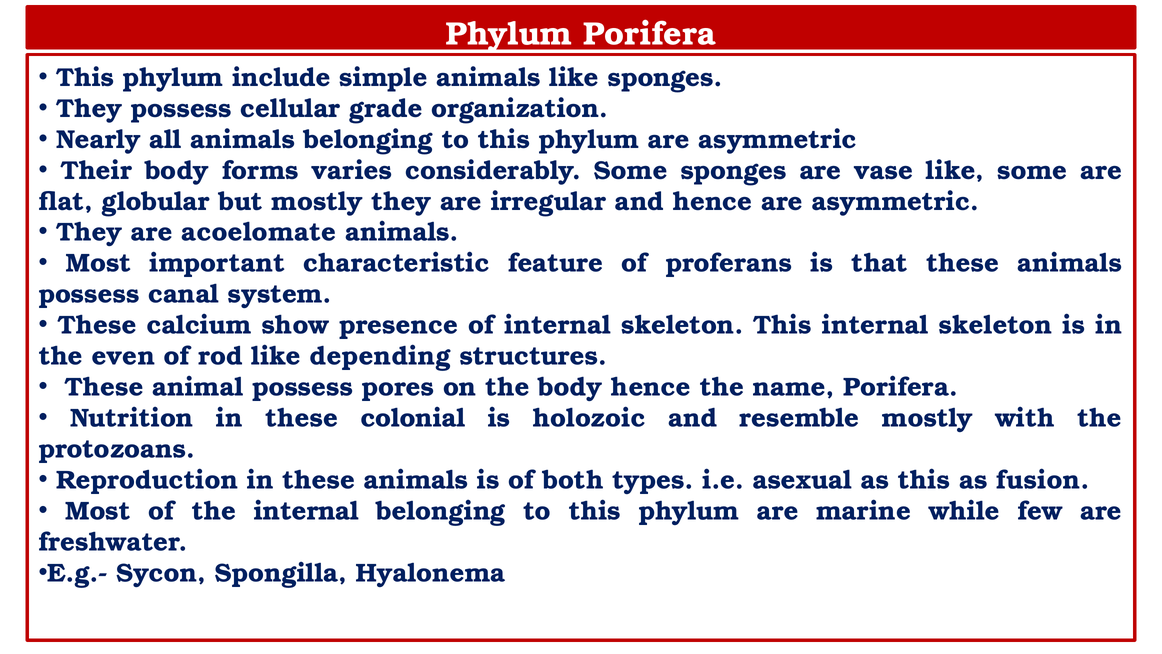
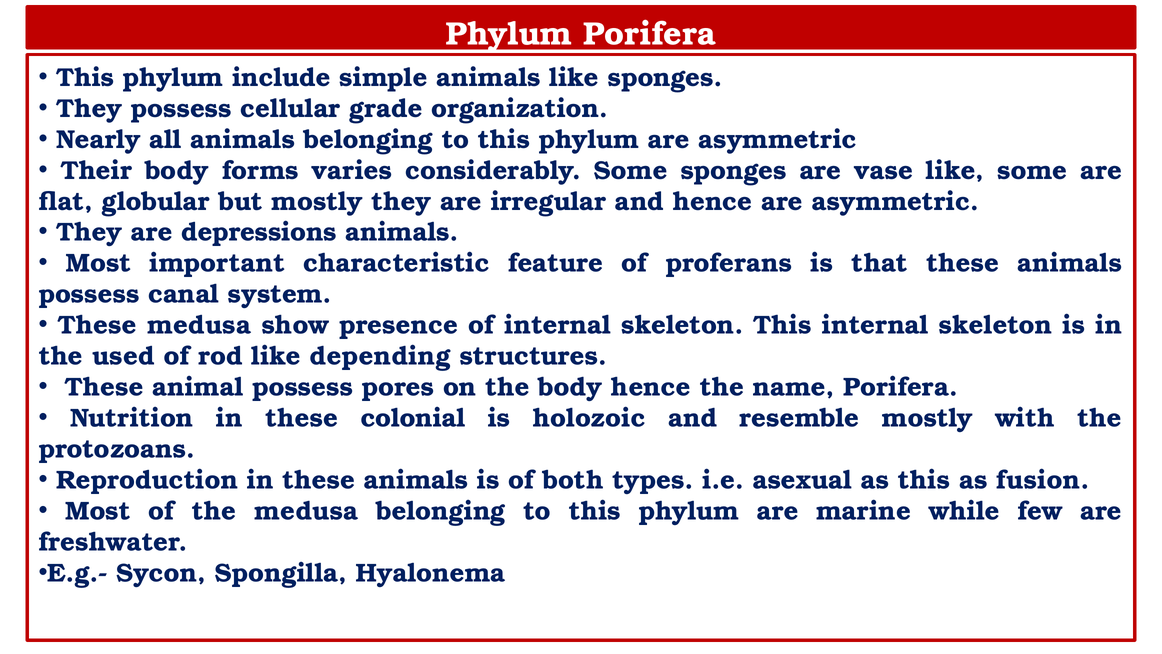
acoelomate: acoelomate -> depressions
These calcium: calcium -> medusa
even: even -> used
the internal: internal -> medusa
